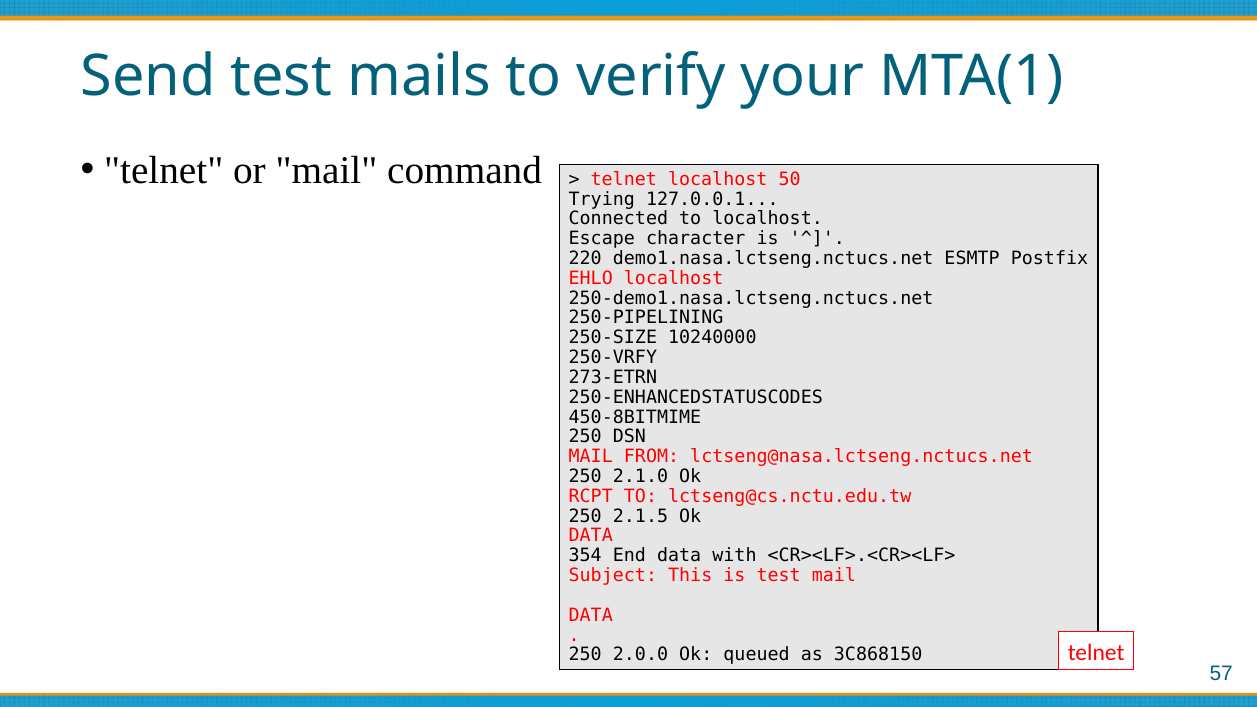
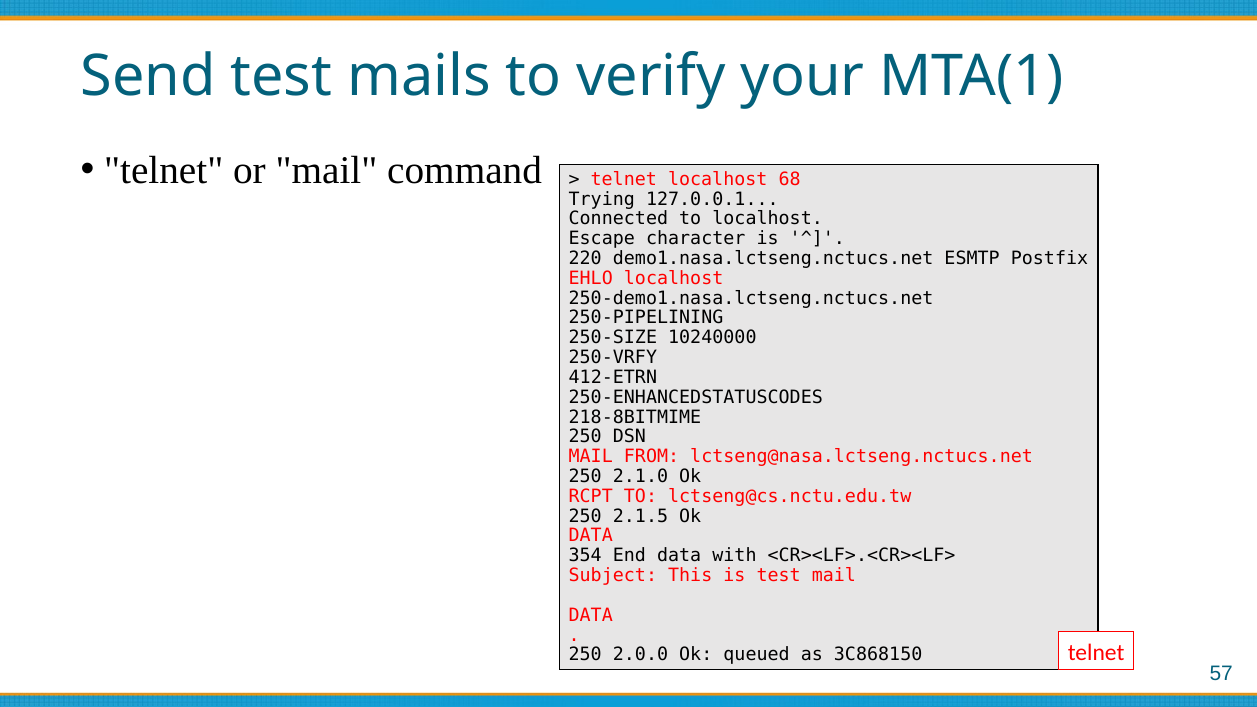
50: 50 -> 68
273-ETRN: 273-ETRN -> 412-ETRN
450-8BITMIME: 450-8BITMIME -> 218-8BITMIME
